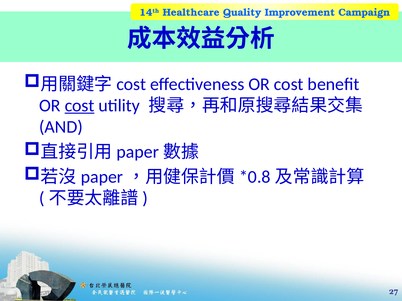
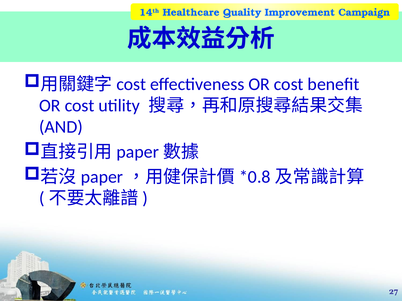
cost at (80, 106) underline: present -> none
